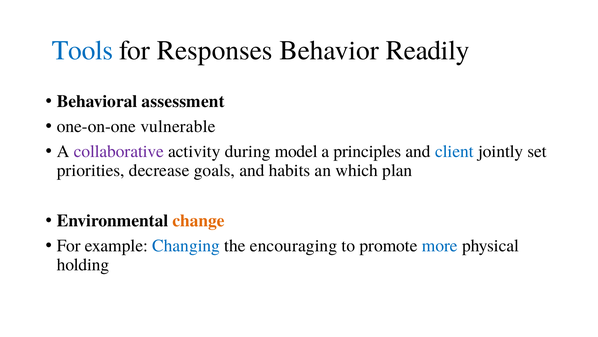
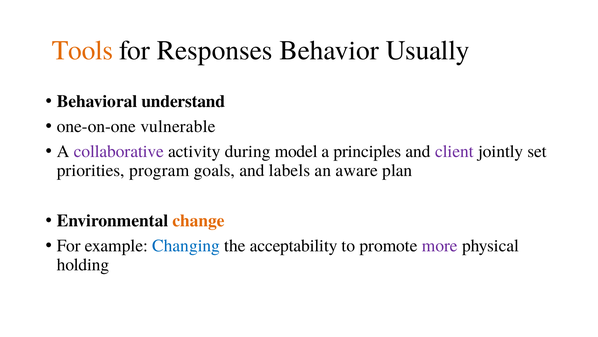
Tools colour: blue -> orange
Readily: Readily -> Usually
assessment: assessment -> understand
client colour: blue -> purple
decrease: decrease -> program
habits: habits -> labels
which: which -> aware
encouraging: encouraging -> acceptability
more colour: blue -> purple
